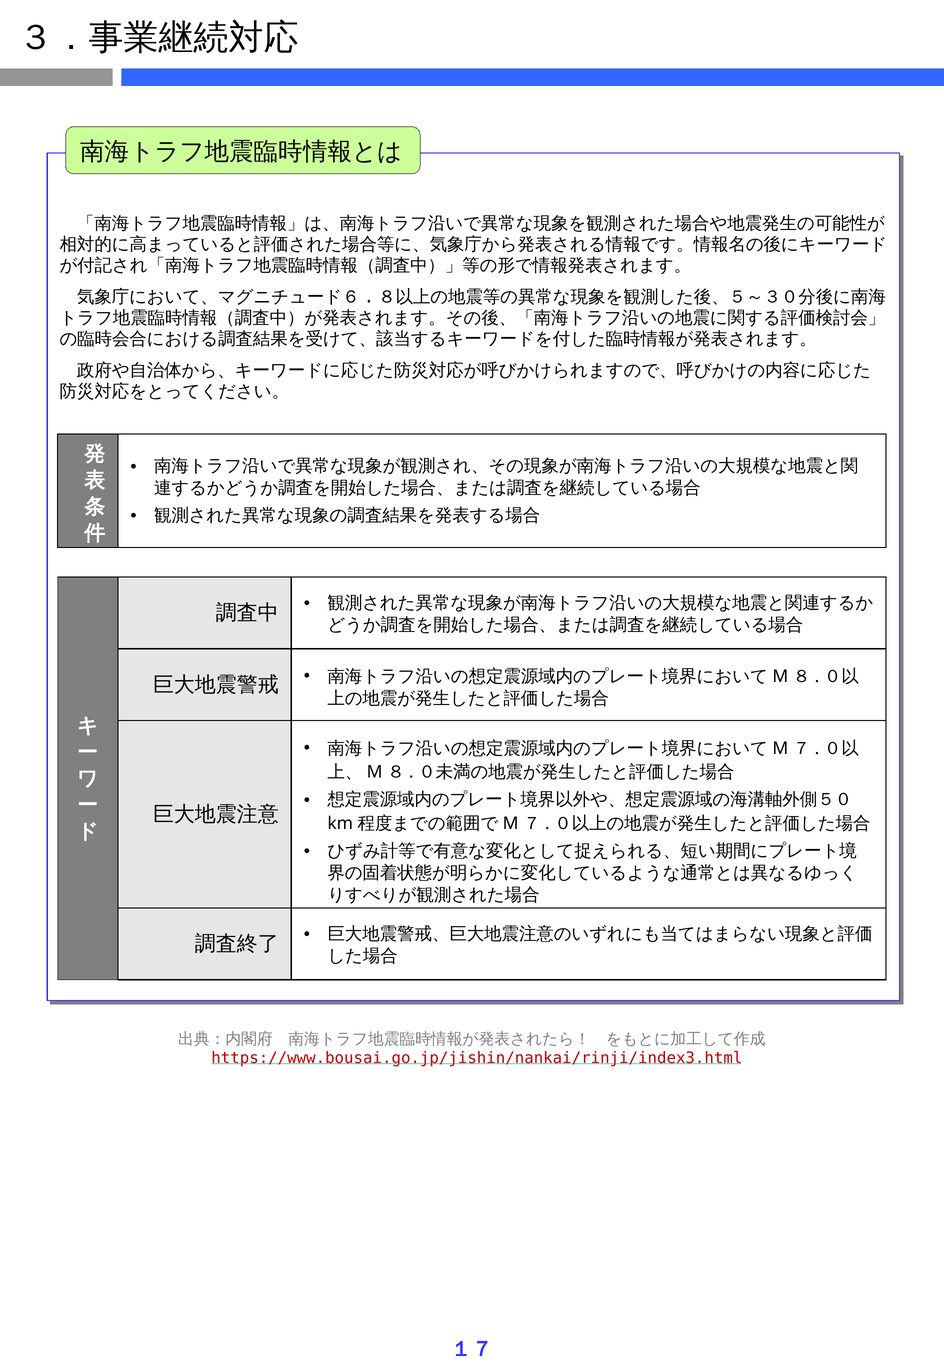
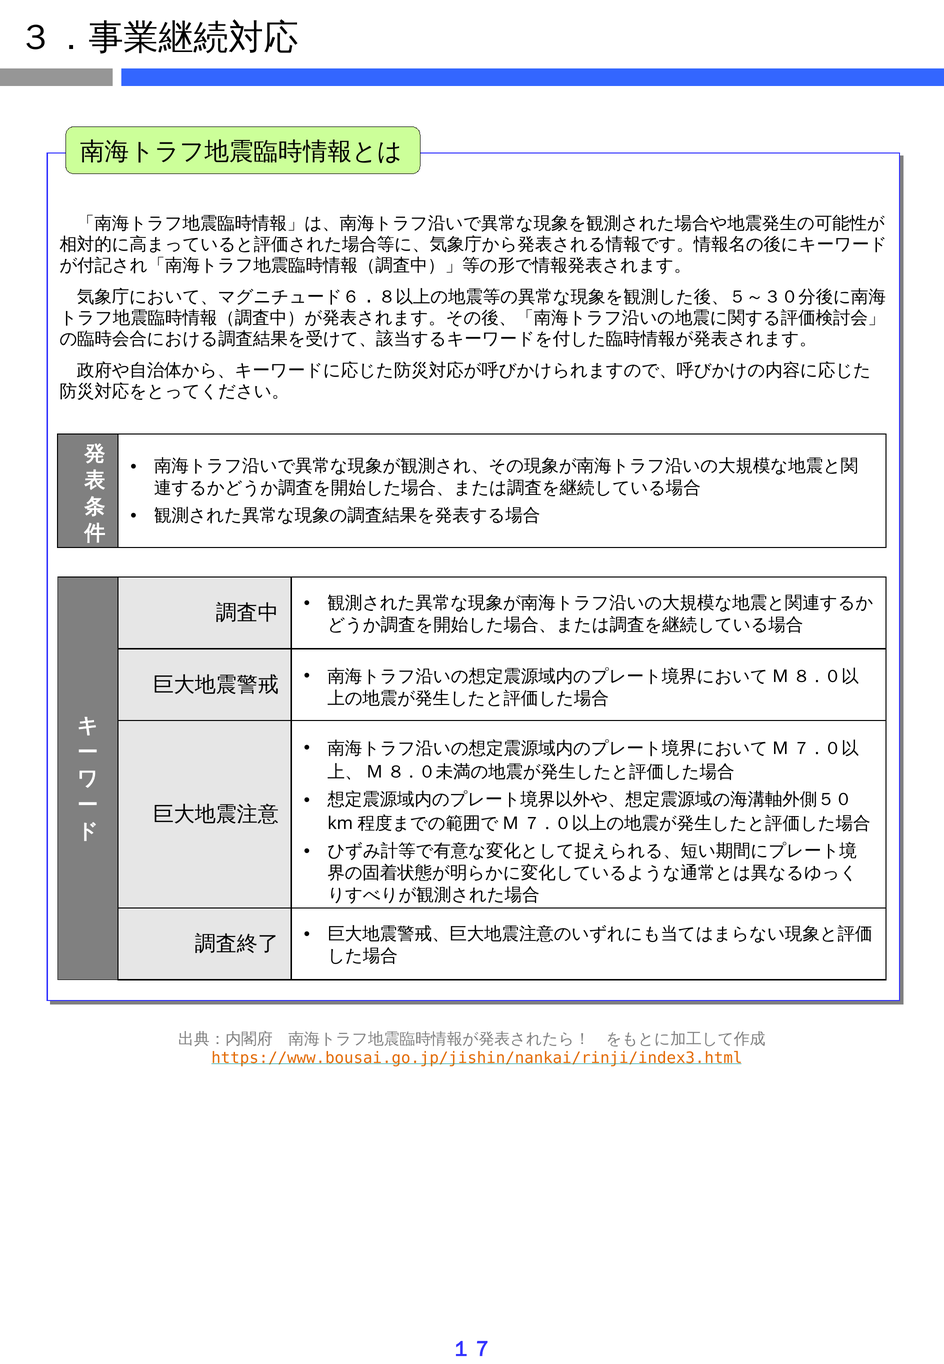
https://www.bousai.go.jp/jishin/nankai/rinji/index3.html colour: red -> orange
